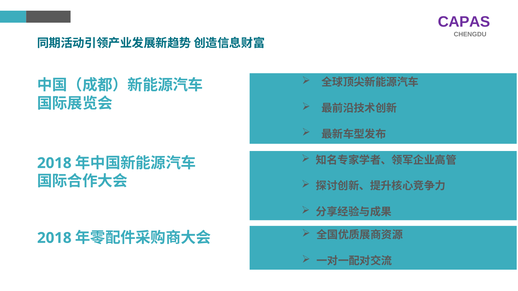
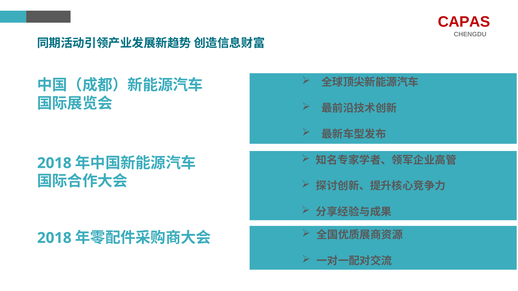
CAPAS colour: purple -> red
